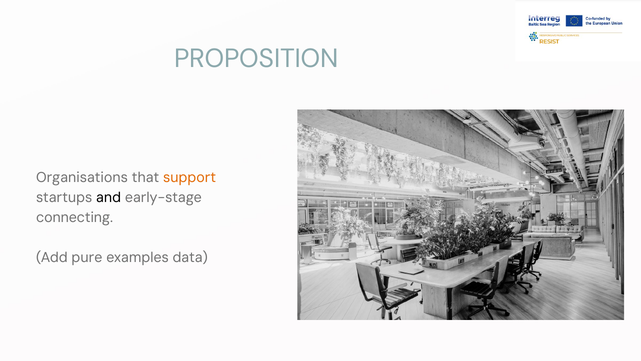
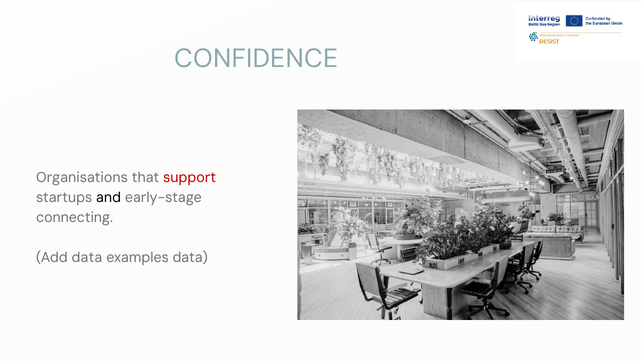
PROPOSITION: PROPOSITION -> CONFIDENCE
support colour: orange -> red
Add pure: pure -> data
